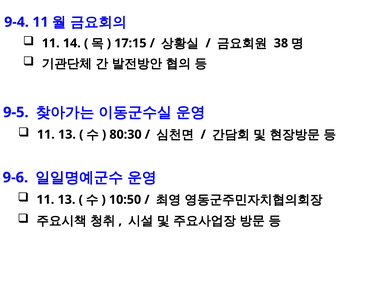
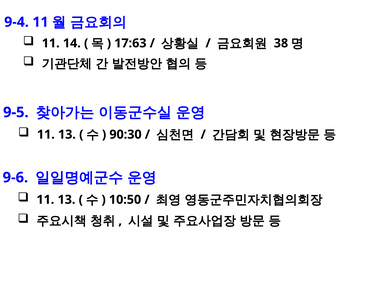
17:15: 17:15 -> 17:63
80:30: 80:30 -> 90:30
